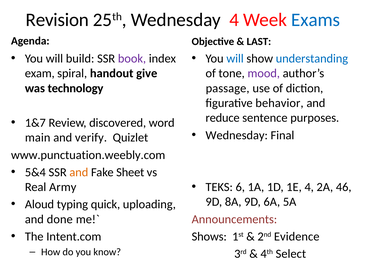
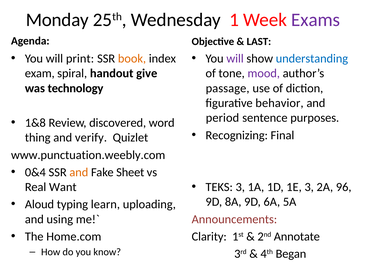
Revision: Revision -> Monday
Wednesday 4: 4 -> 1
Exams colour: blue -> purple
build: build -> print
book colour: purple -> orange
will at (235, 58) colour: blue -> purple
reduce: reduce -> period
1&7: 1&7 -> 1&8
Wednesday at (237, 135): Wednesday -> Recognizing
main: main -> thing
5&4: 5&4 -> 0&4
TEKS 6: 6 -> 3
1E 4: 4 -> 3
46: 46 -> 96
Army: Army -> Want
quick: quick -> learn
done: done -> using
Intent.com: Intent.com -> Home.com
Shows: Shows -> Clarity
Evidence: Evidence -> Annotate
Select: Select -> Began
